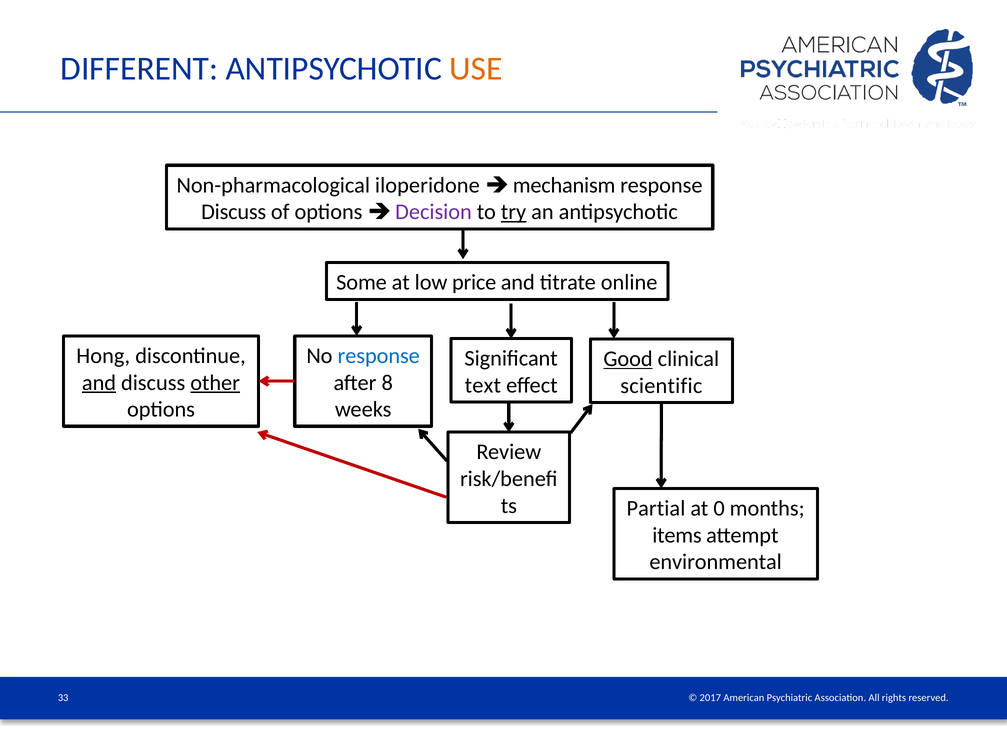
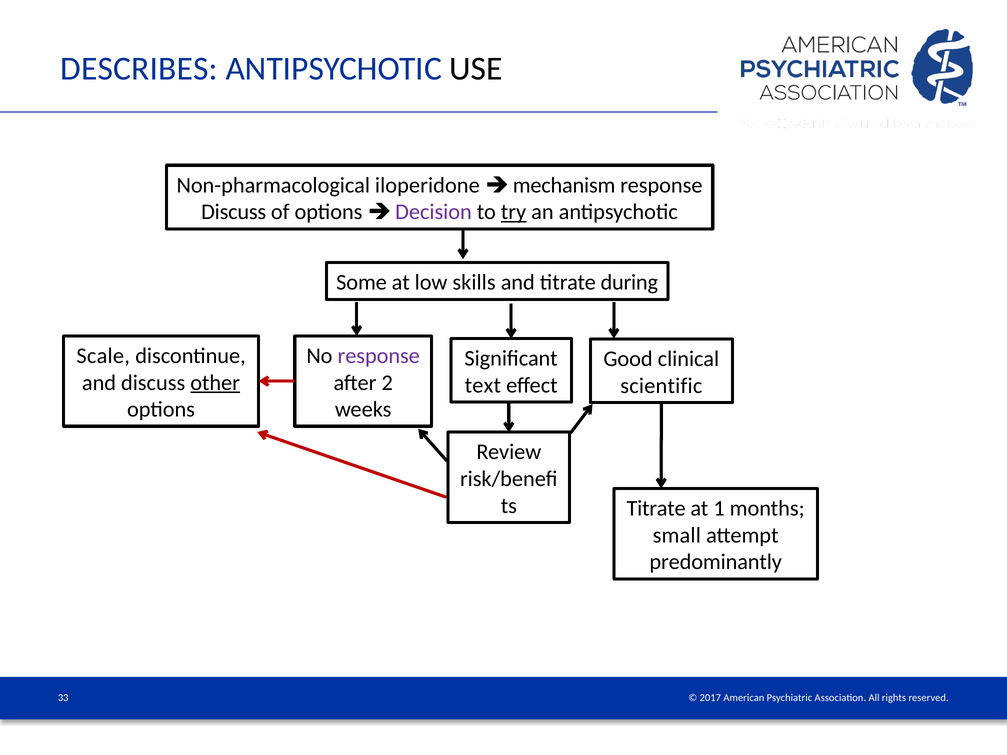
DIFFERENT: DIFFERENT -> DESCRIBES
USE colour: orange -> black
price: price -> skills
online: online -> during
Hong: Hong -> Scale
response at (379, 356) colour: blue -> purple
Good underline: present -> none
and at (99, 383) underline: present -> none
8: 8 -> 2
Partial at (656, 509): Partial -> Titrate
0: 0 -> 1
items: items -> small
environmental: environmental -> predominantly
